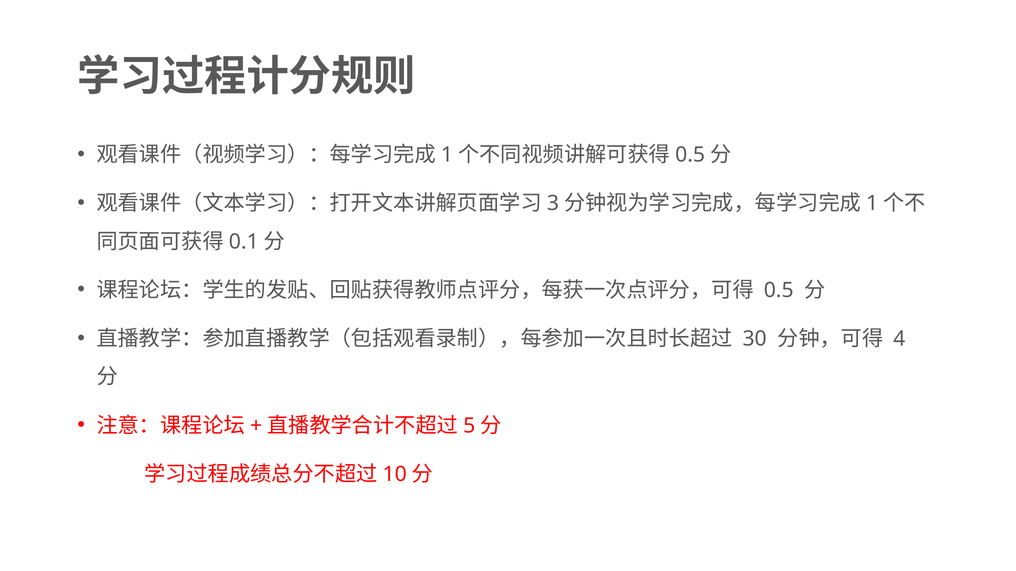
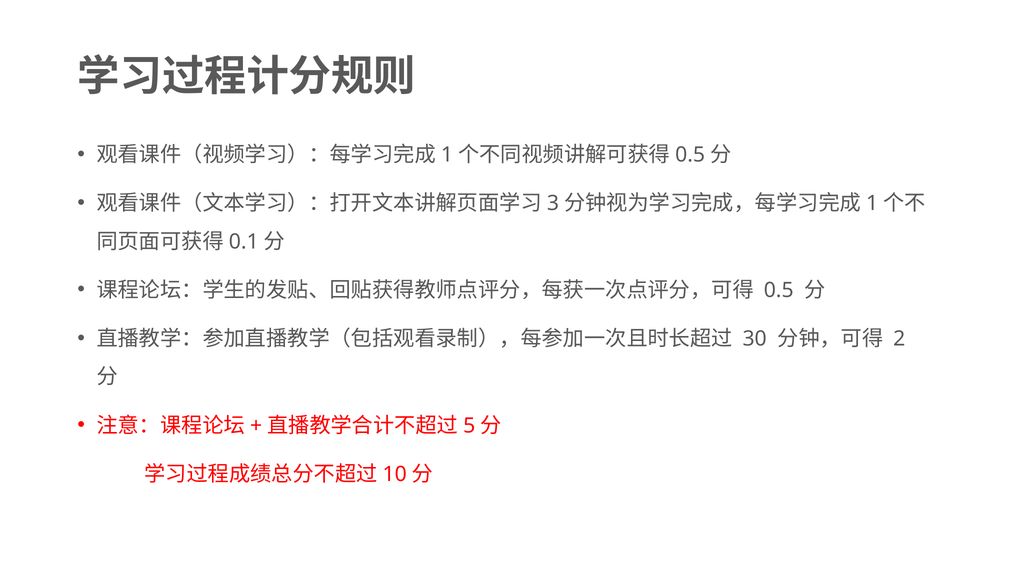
4: 4 -> 2
